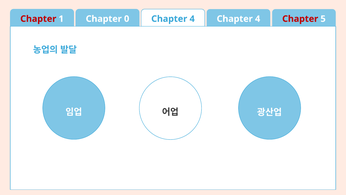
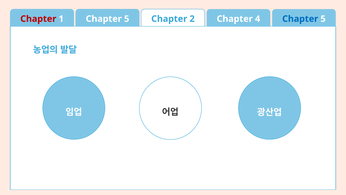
0 at (127, 19): 0 -> 5
4 at (192, 19): 4 -> 2
Chapter at (300, 19) colour: red -> blue
